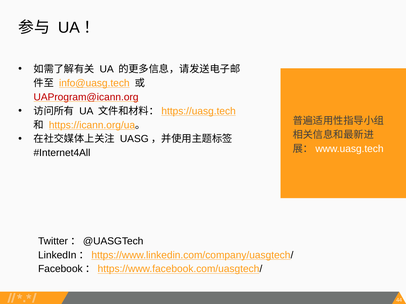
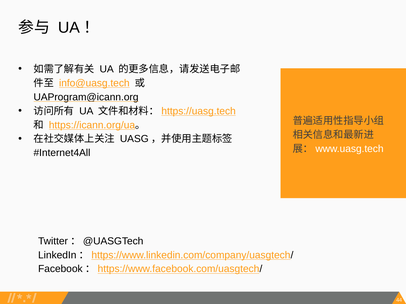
UAProgram@icann.org colour: red -> black
